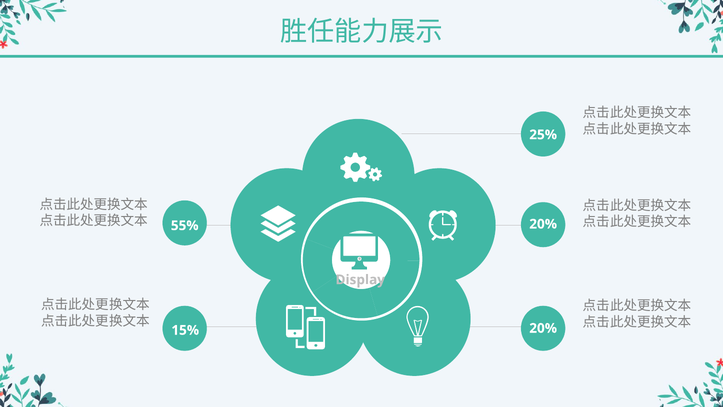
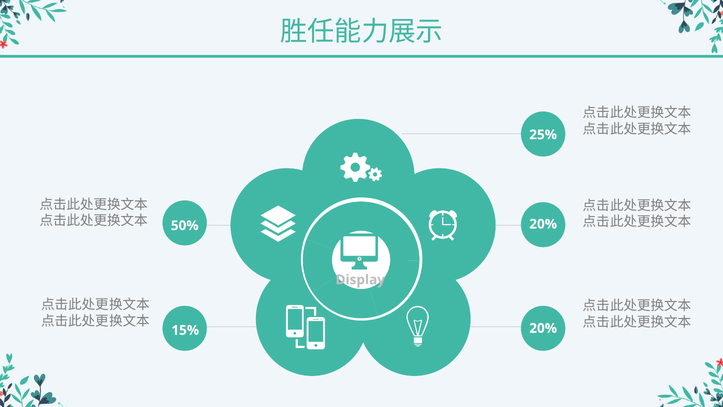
55%: 55% -> 50%
